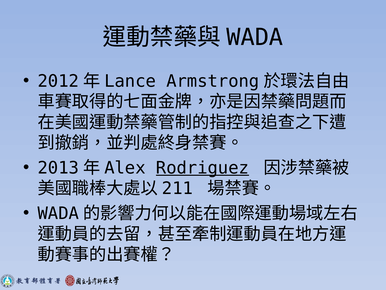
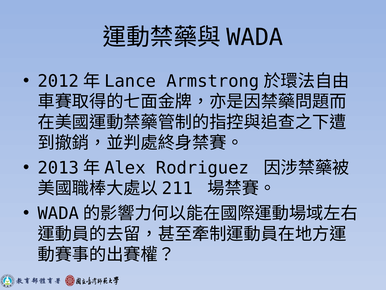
Rodriguez underline: present -> none
